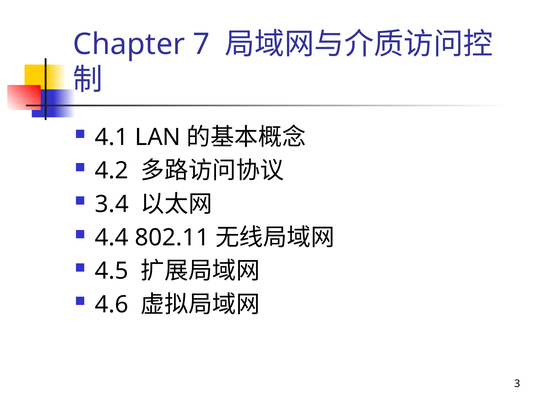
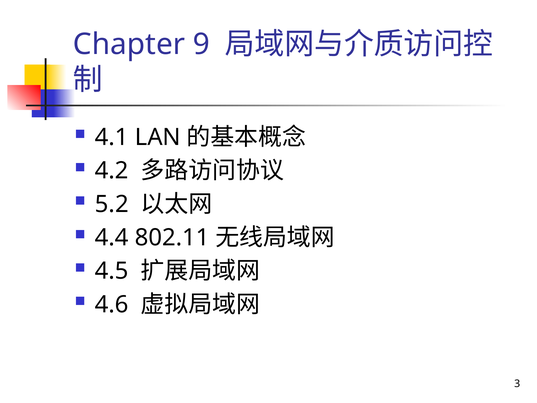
7: 7 -> 9
3.4: 3.4 -> 5.2
